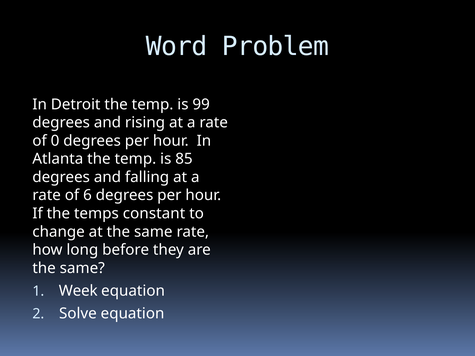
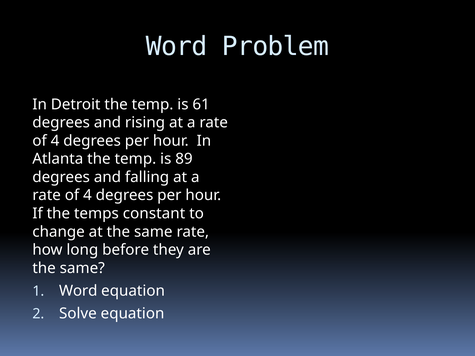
99: 99 -> 61
0 at (55, 141): 0 -> 4
85: 85 -> 89
6 at (87, 195): 6 -> 4
Week at (78, 291): Week -> Word
